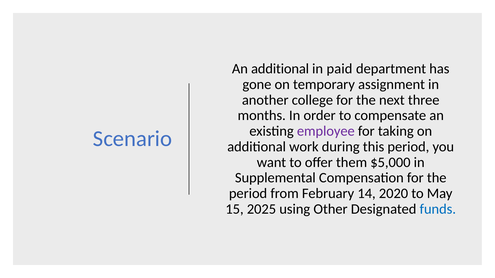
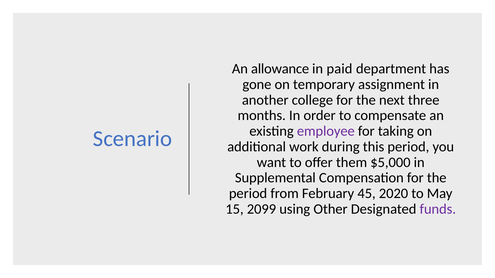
An additional: additional -> allowance
14: 14 -> 45
2025: 2025 -> 2099
funds colour: blue -> purple
